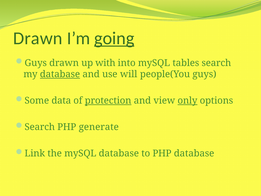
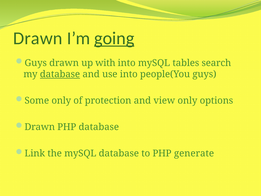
use will: will -> into
Some data: data -> only
protection underline: present -> none
only at (187, 101) underline: present -> none
Search at (40, 127): Search -> Drawn
PHP generate: generate -> database
PHP database: database -> generate
